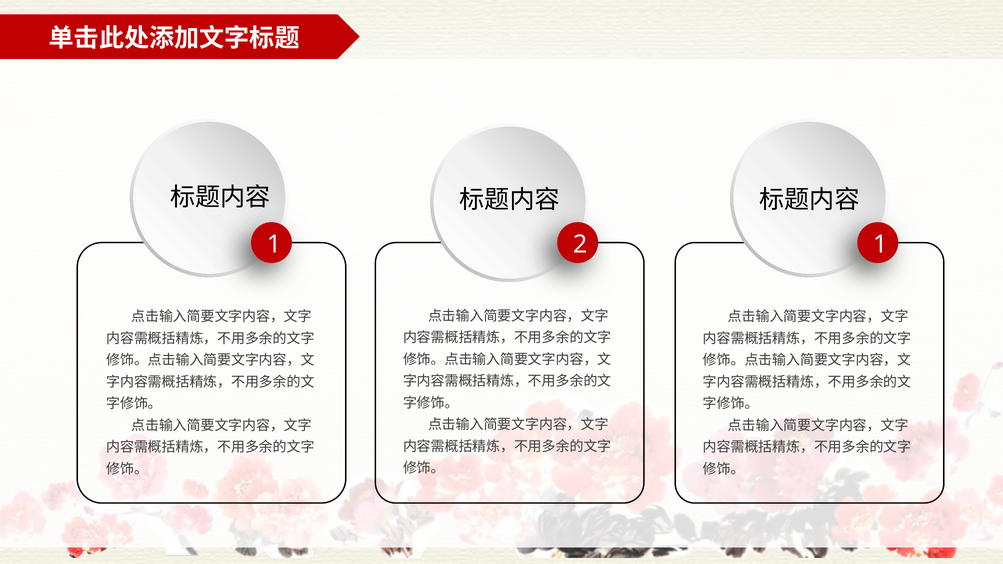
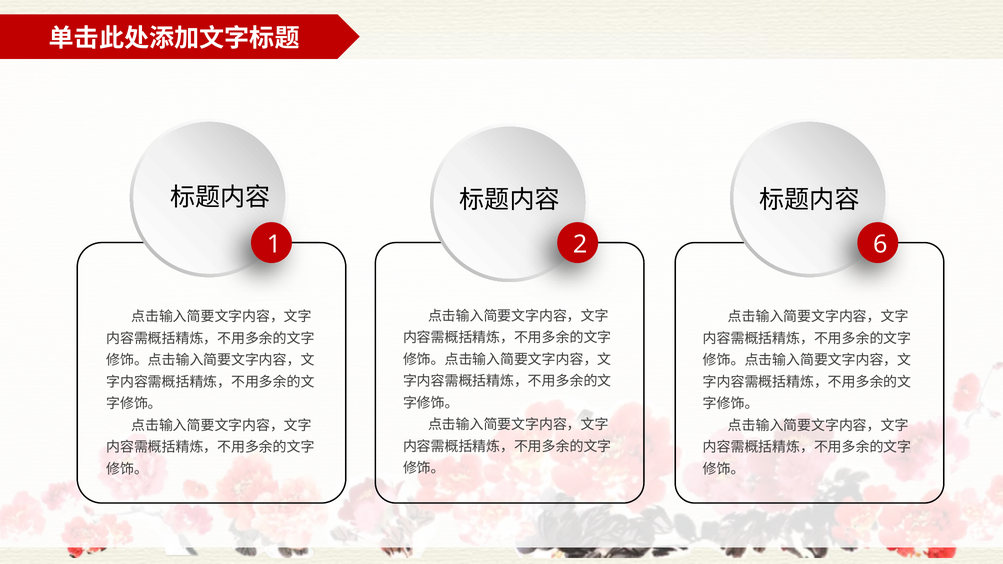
2 1: 1 -> 6
